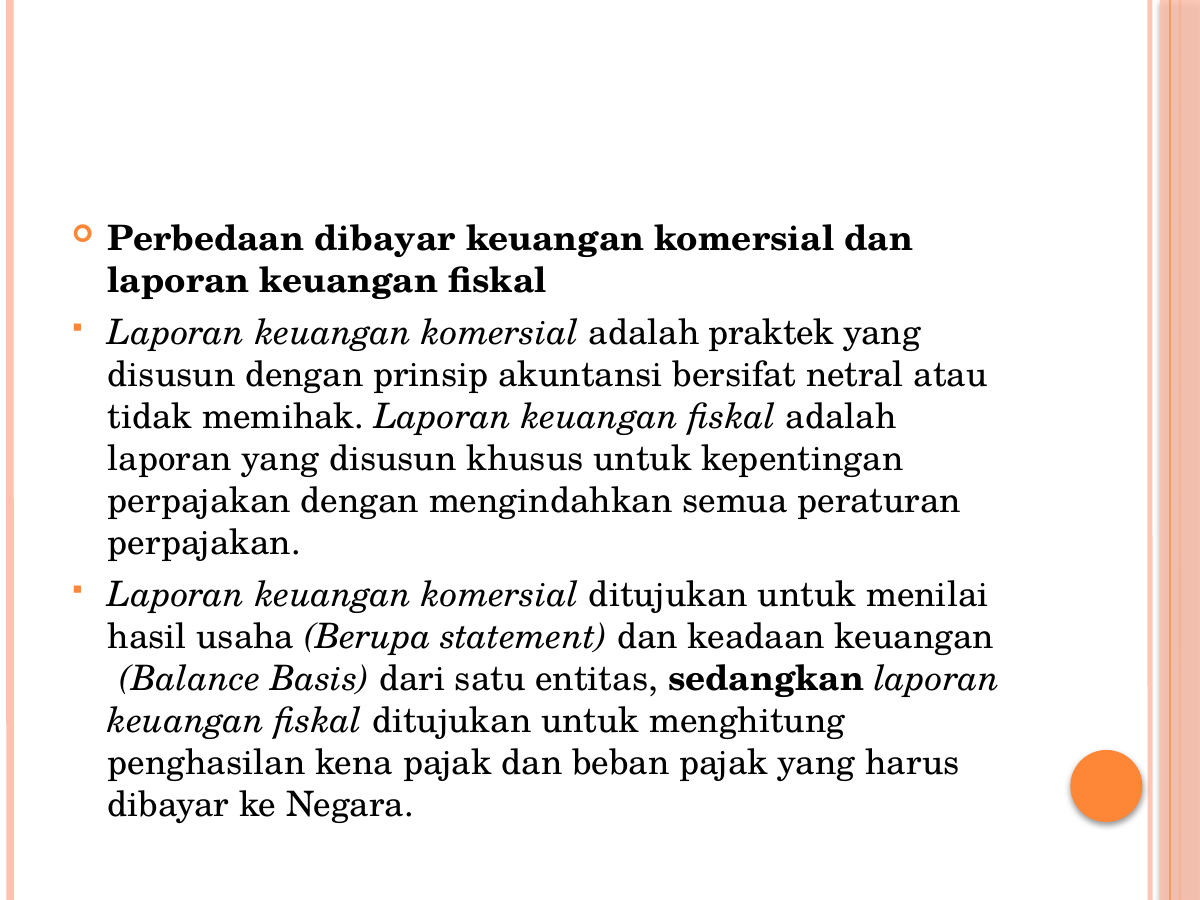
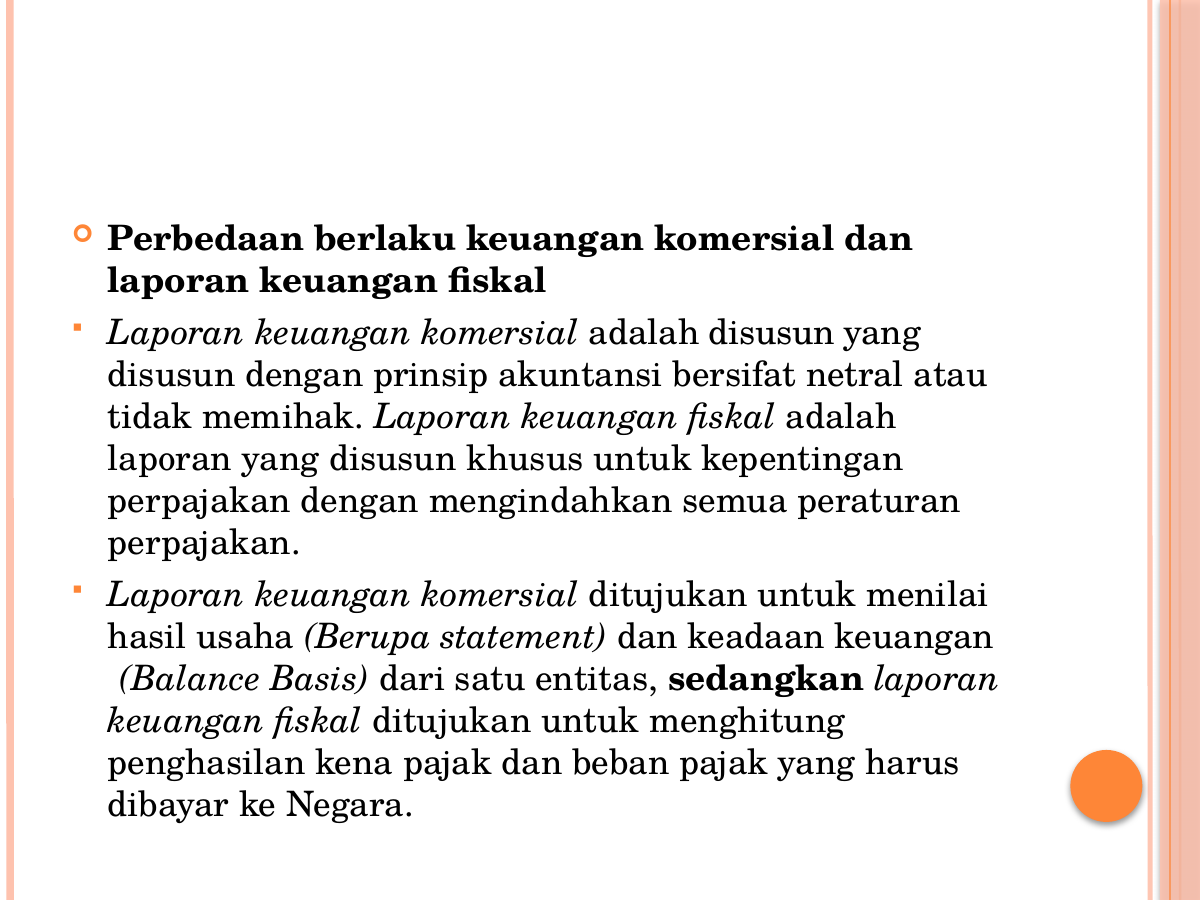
Perbedaan dibayar: dibayar -> berlaku
adalah praktek: praktek -> disusun
